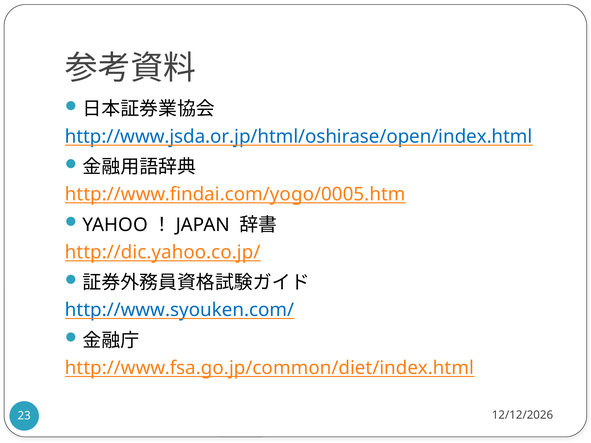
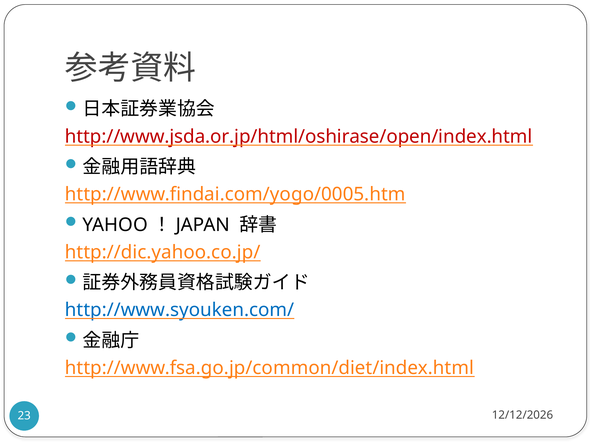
http://www.jsda.or.jp/html/oshirase/open/index.html colour: blue -> red
